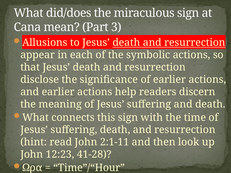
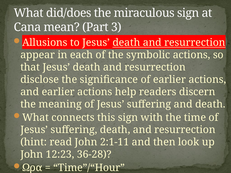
41-28: 41-28 -> 36-28
